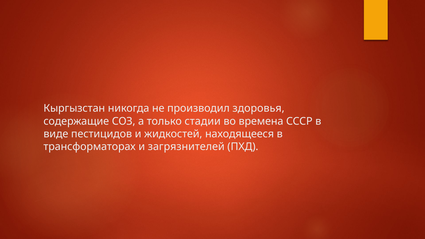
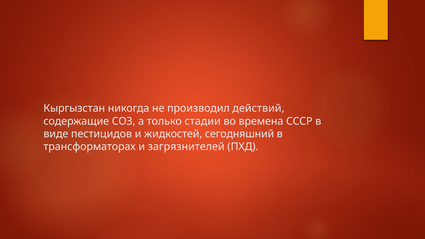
здоровья: здоровья -> действий
находящееся: находящееся -> сегодняшний
